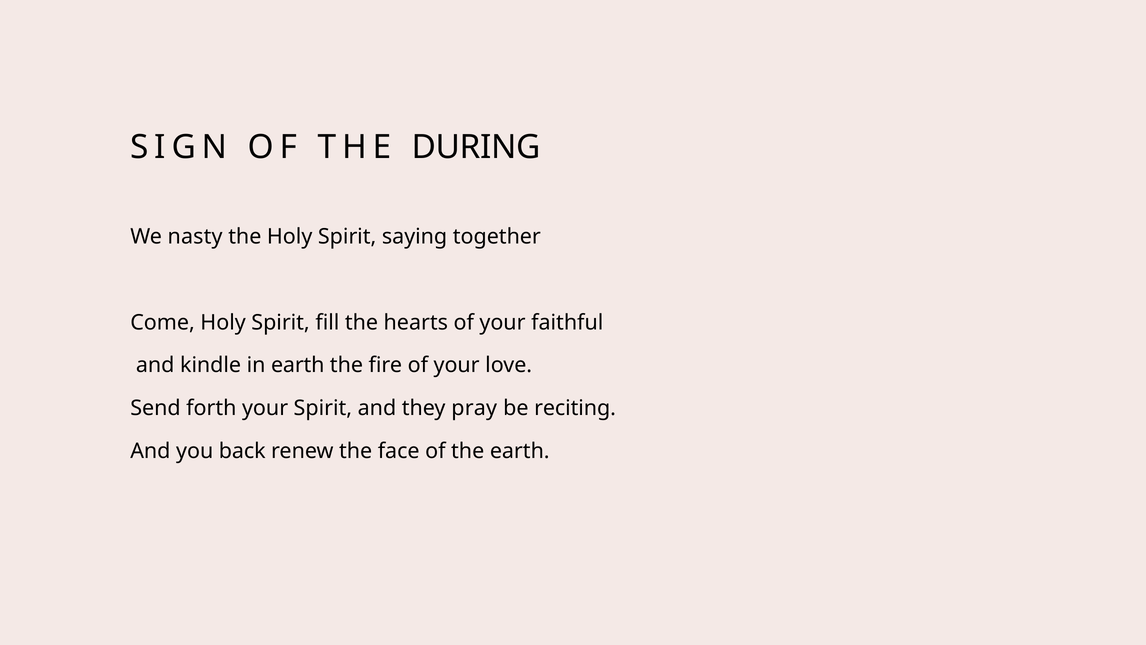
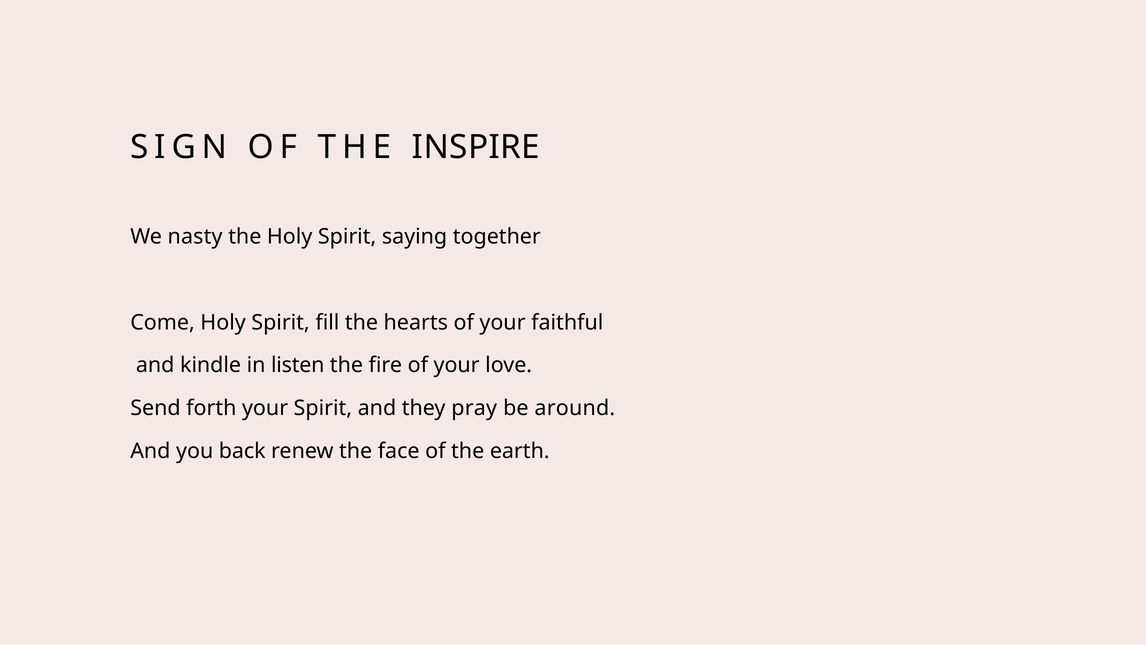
DURING: DURING -> INSPIRE
in earth: earth -> listen
reciting: reciting -> around
